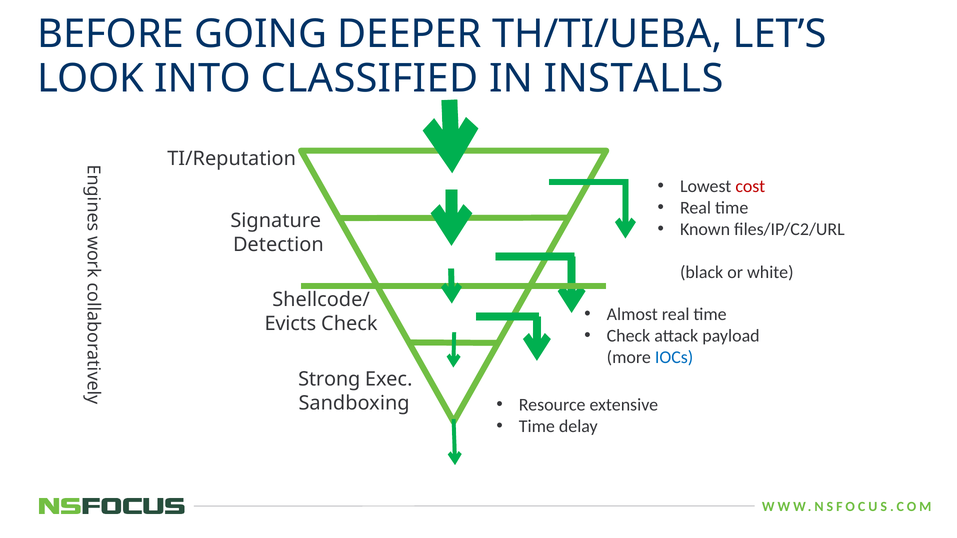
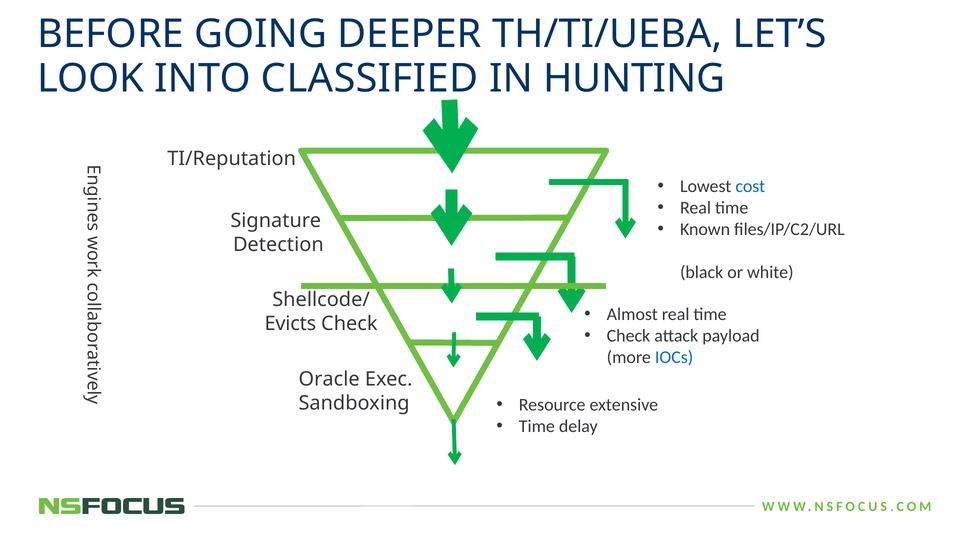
INSTALLS: INSTALLS -> HUNTING
cost colour: red -> blue
Strong: Strong -> Oracle
